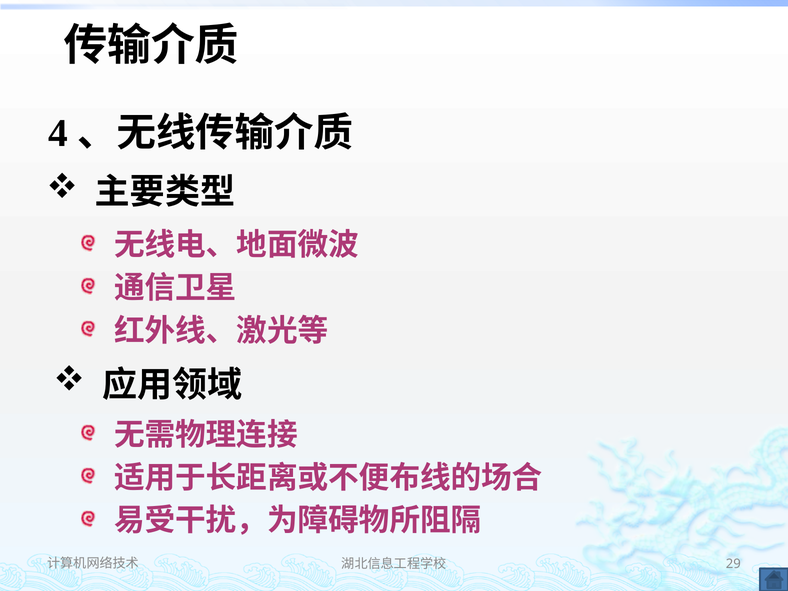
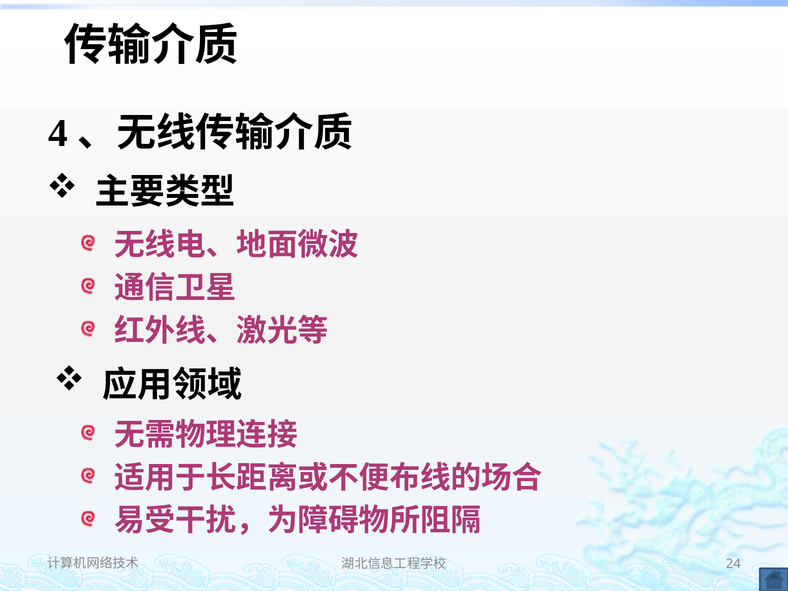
29: 29 -> 24
